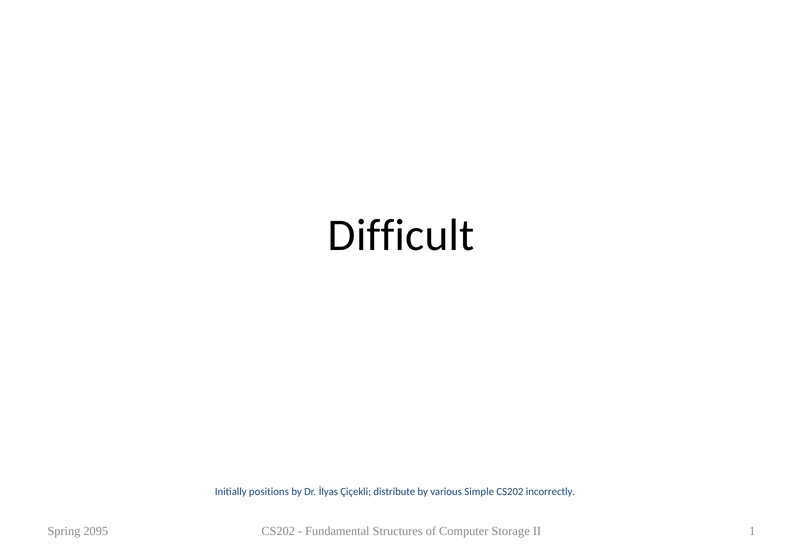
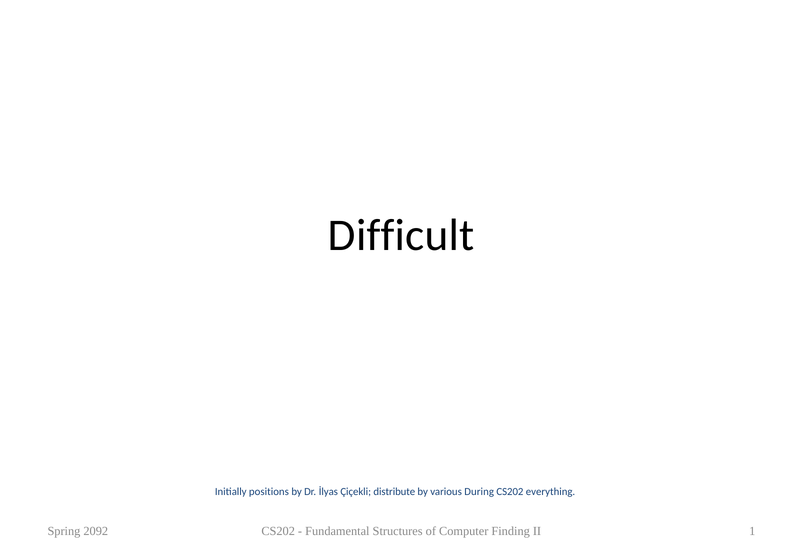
Simple: Simple -> During
incorrectly: incorrectly -> everything
2095: 2095 -> 2092
Storage: Storage -> Finding
